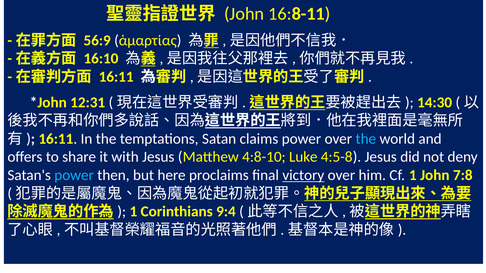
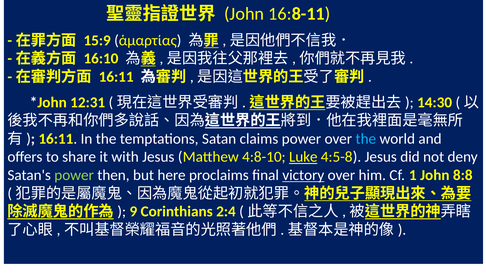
56:9: 56:9 -> 15:9
Luke underline: none -> present
power at (74, 175) colour: light blue -> light green
7:8: 7:8 -> 8:8
1 at (133, 212): 1 -> 9
9:4: 9:4 -> 2:4
